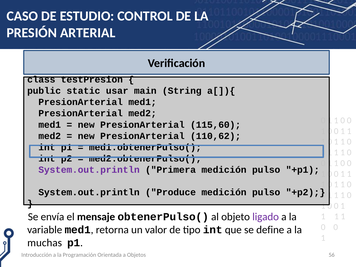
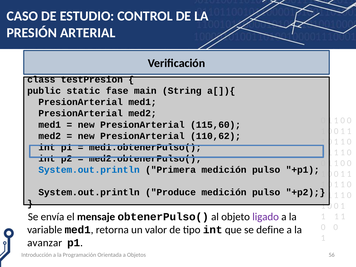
usar: usar -> fase
System.out.println at (89, 170) colour: purple -> blue
muchas: muchas -> avanzar
